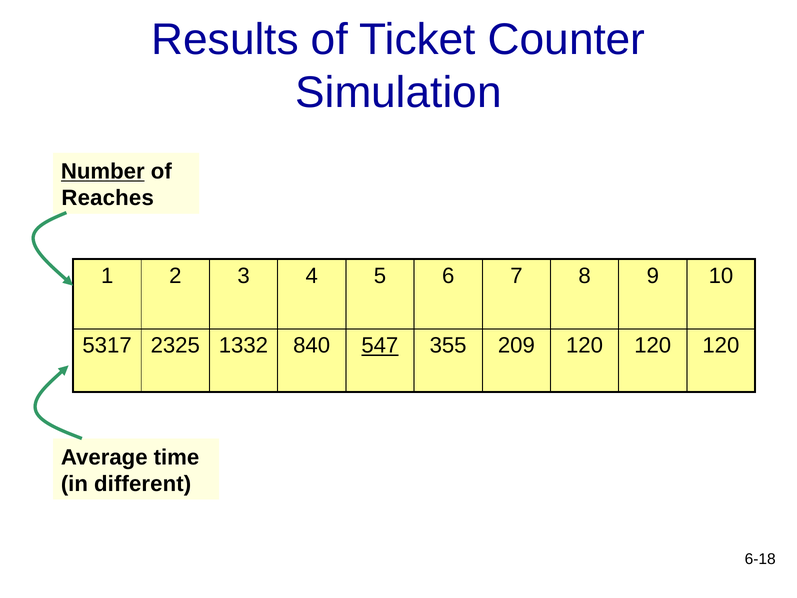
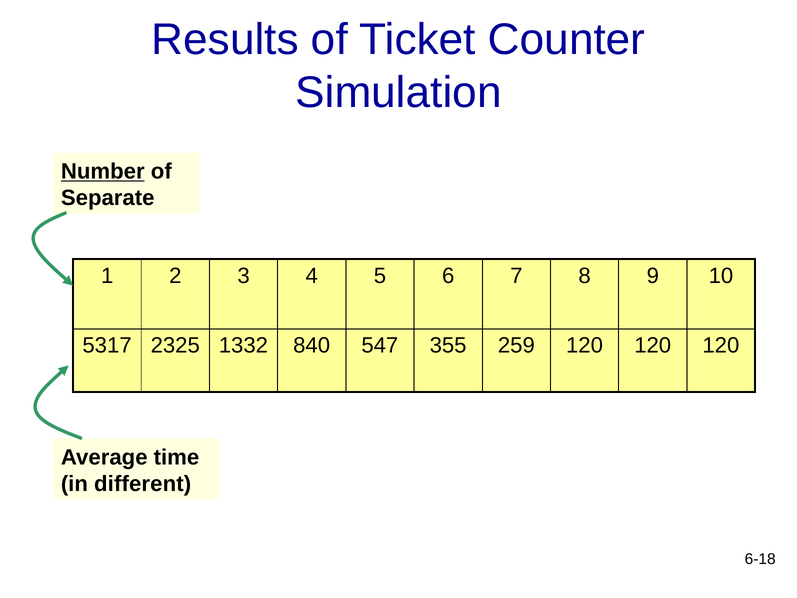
Reaches: Reaches -> Separate
547 underline: present -> none
209: 209 -> 259
